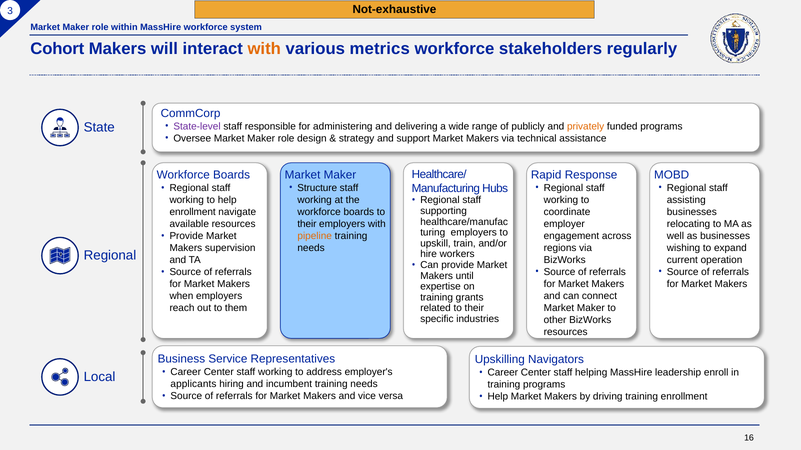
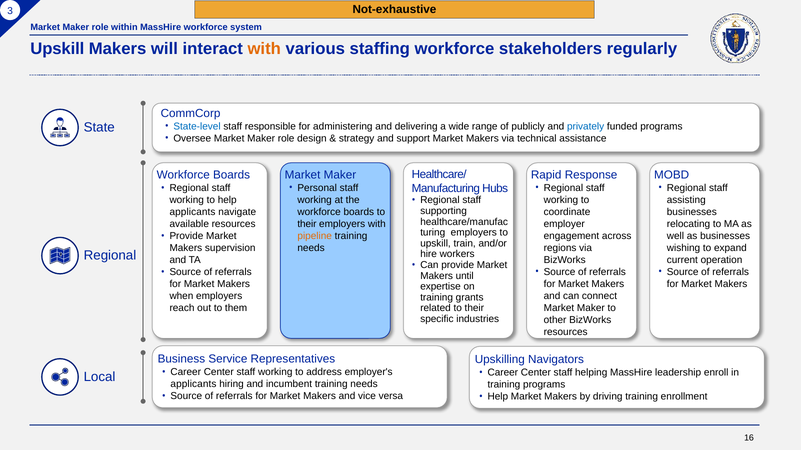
Cohort at (57, 49): Cohort -> Upskill
metrics: metrics -> staffing
State-level colour: purple -> blue
privately colour: orange -> blue
Structure: Structure -> Personal
enrollment at (193, 212): enrollment -> applicants
